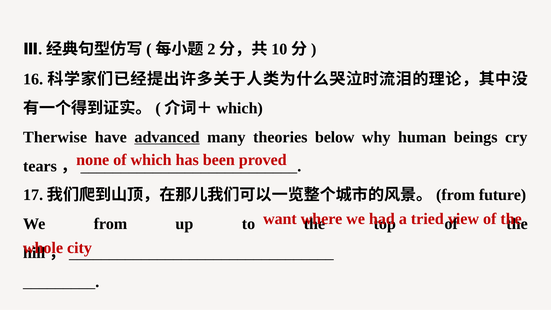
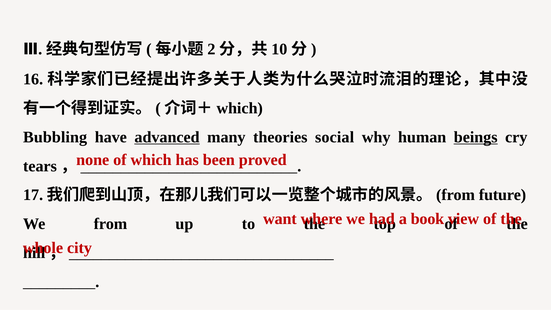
Therwise: Therwise -> Bubbling
below: below -> social
beings underline: none -> present
tried: tried -> book
